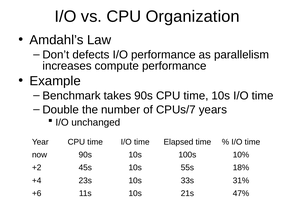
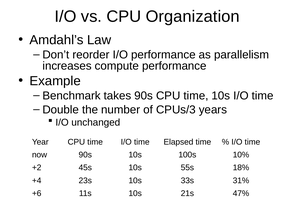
defects: defects -> reorder
CPUs/7: CPUs/7 -> CPUs/3
